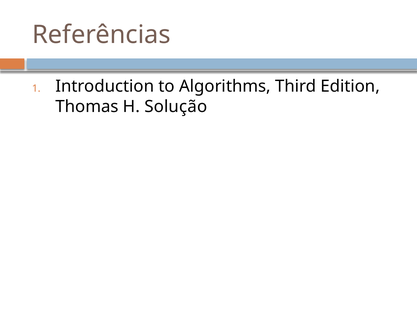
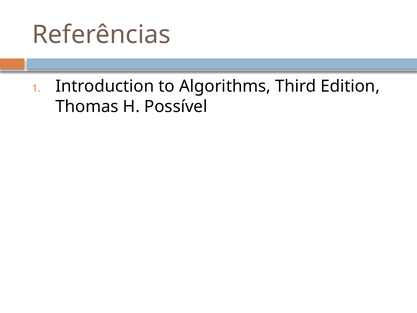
Solução: Solução -> Possível
